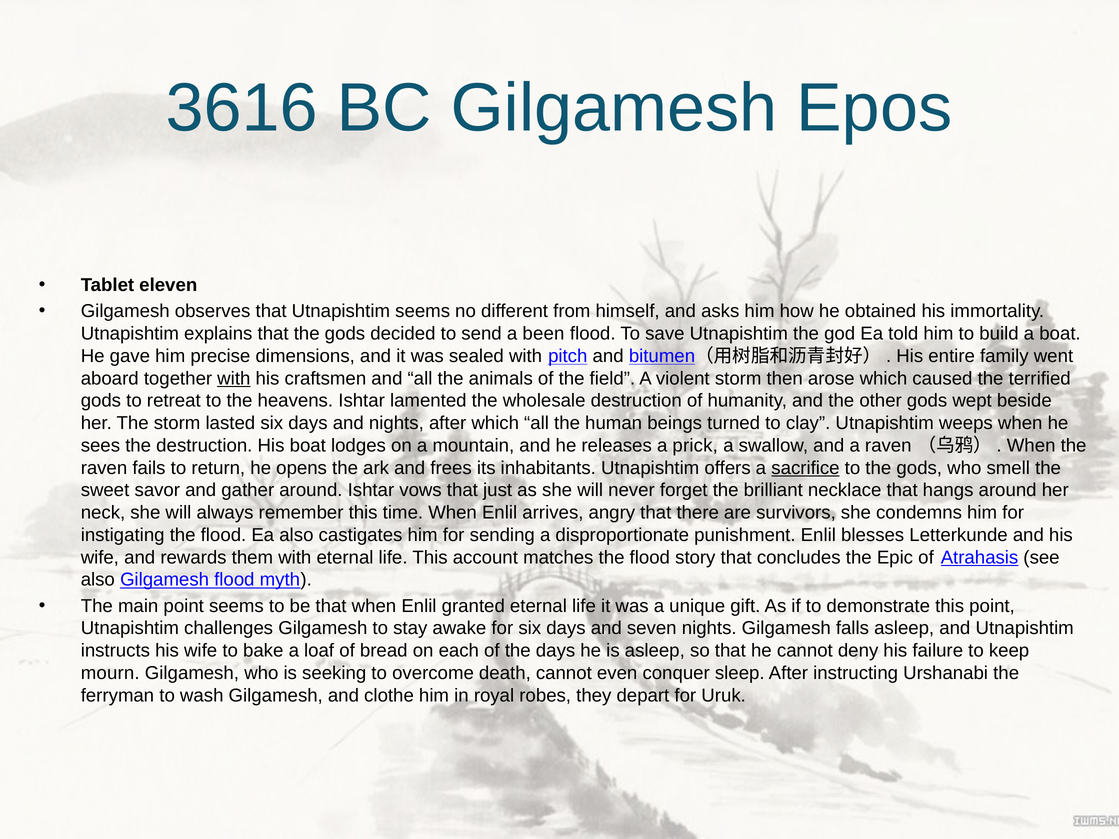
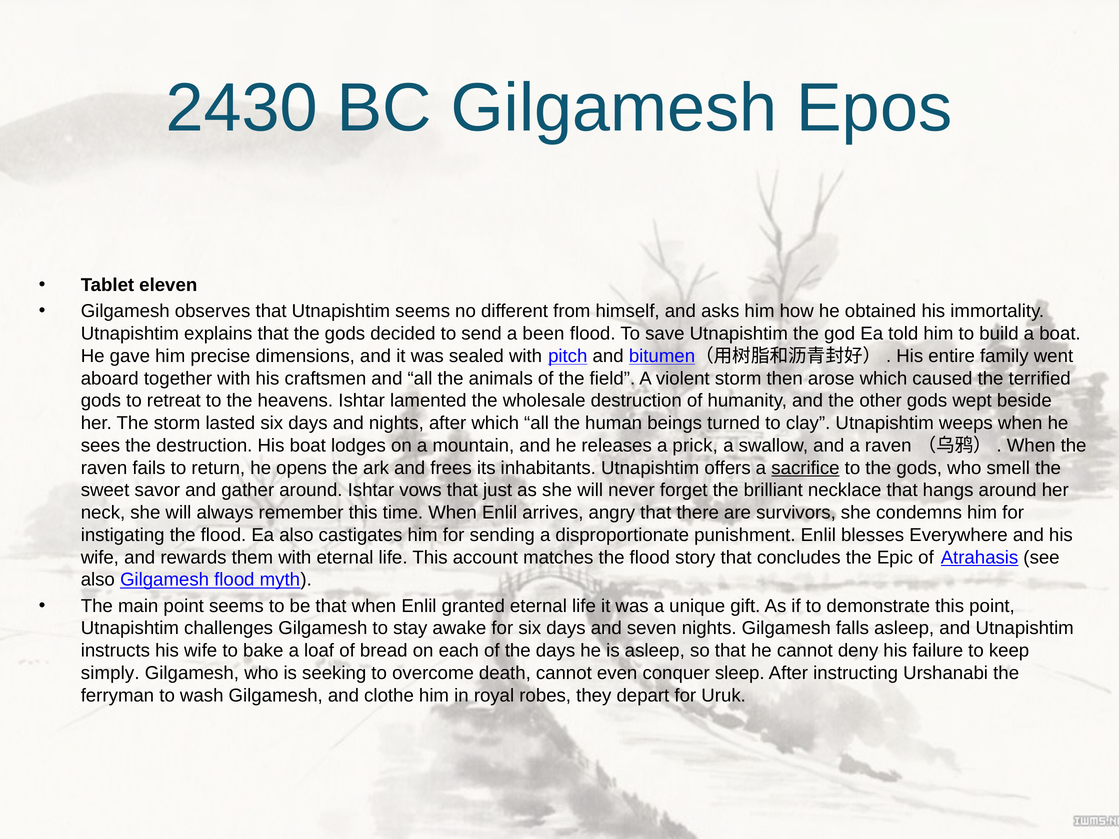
3616: 3616 -> 2430
with at (234, 379) underline: present -> none
Letterkunde: Letterkunde -> Everywhere
mourn: mourn -> simply
